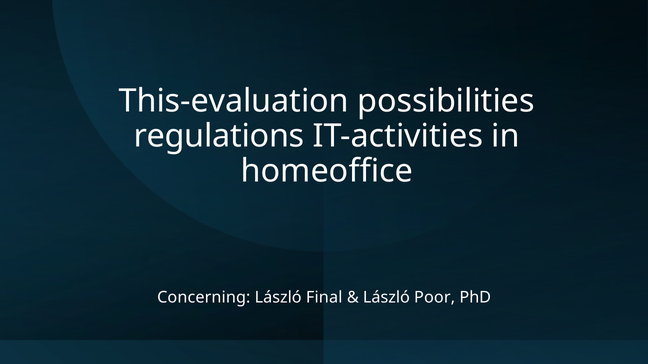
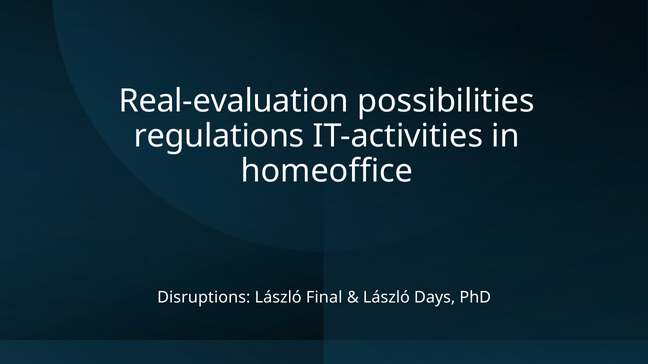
This-evaluation: This-evaluation -> Real-evaluation
Concerning: Concerning -> Disruptions
Poor: Poor -> Days
